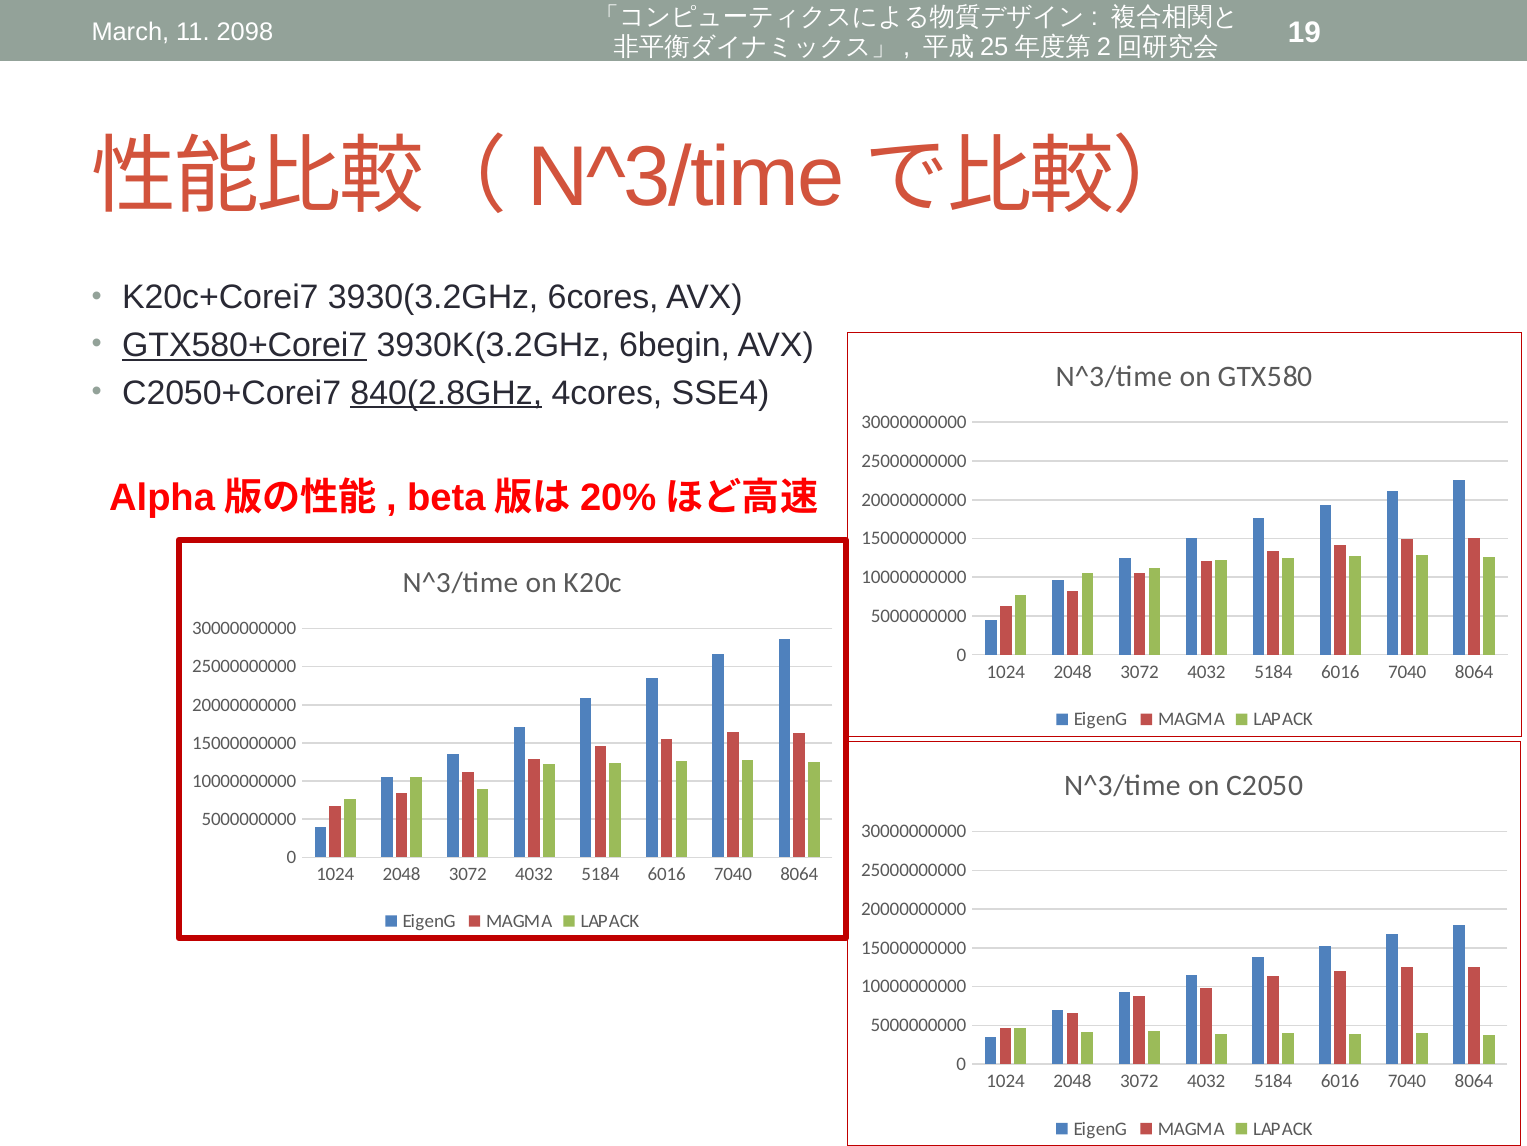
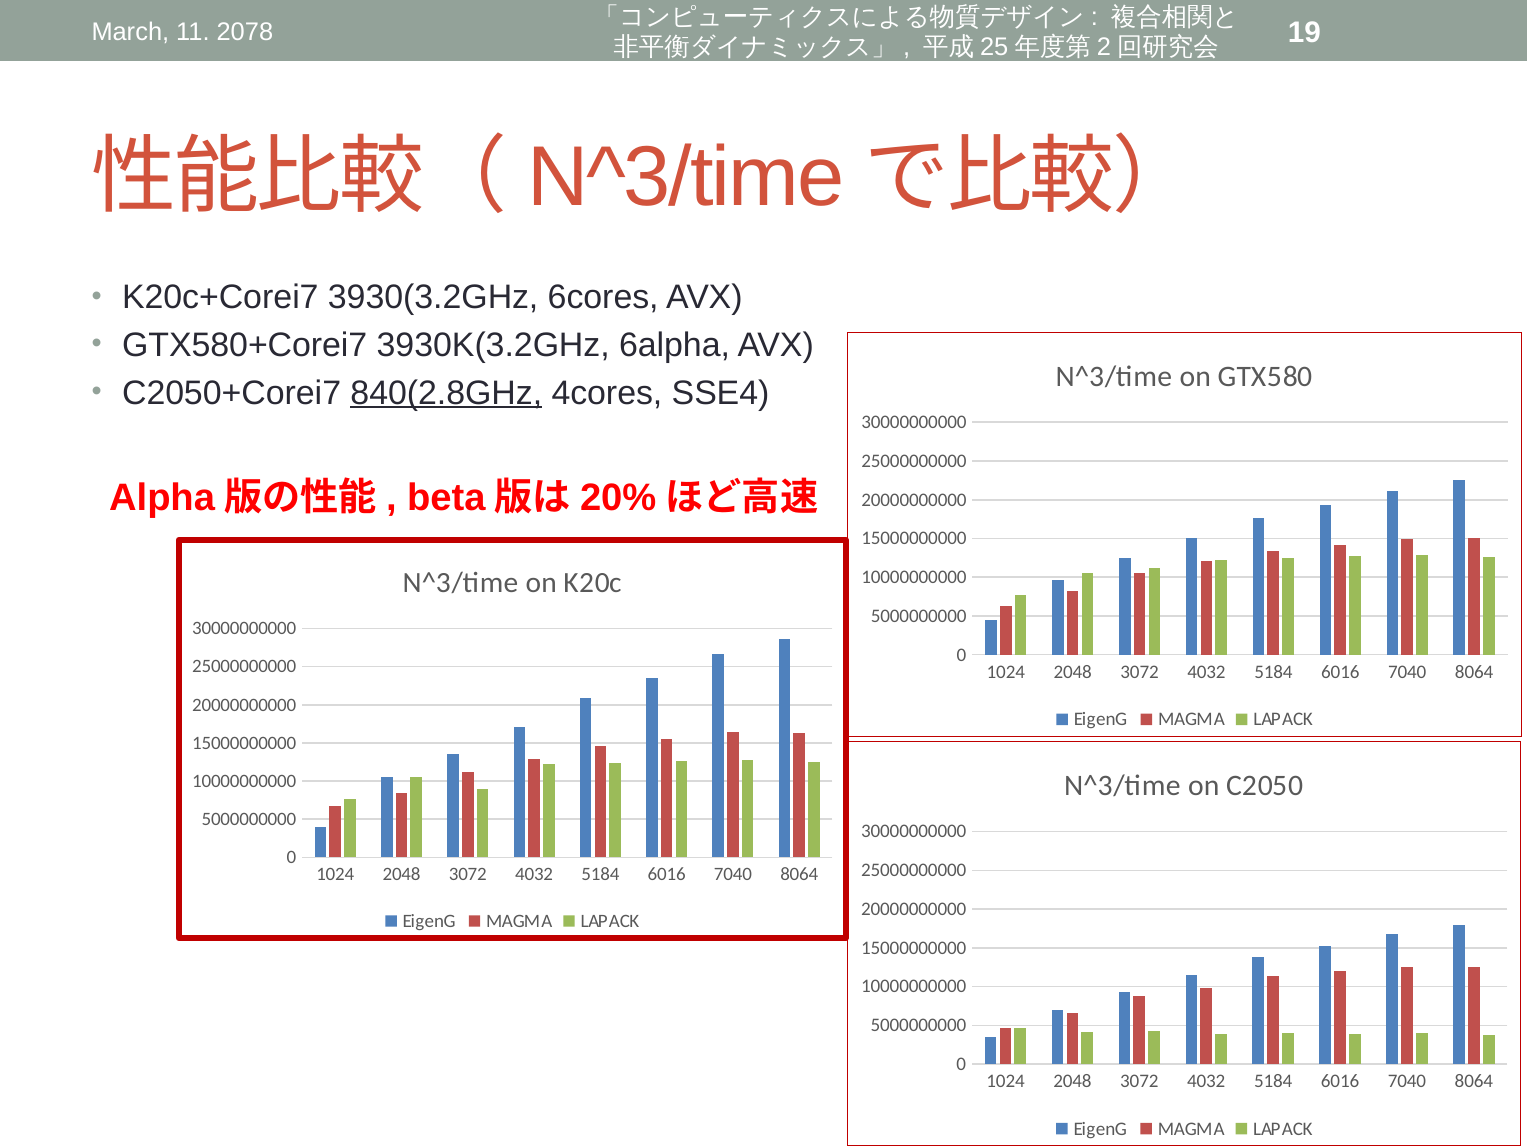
2098: 2098 -> 2078
GTX580+Corei7 underline: present -> none
6begin: 6begin -> 6alpha
